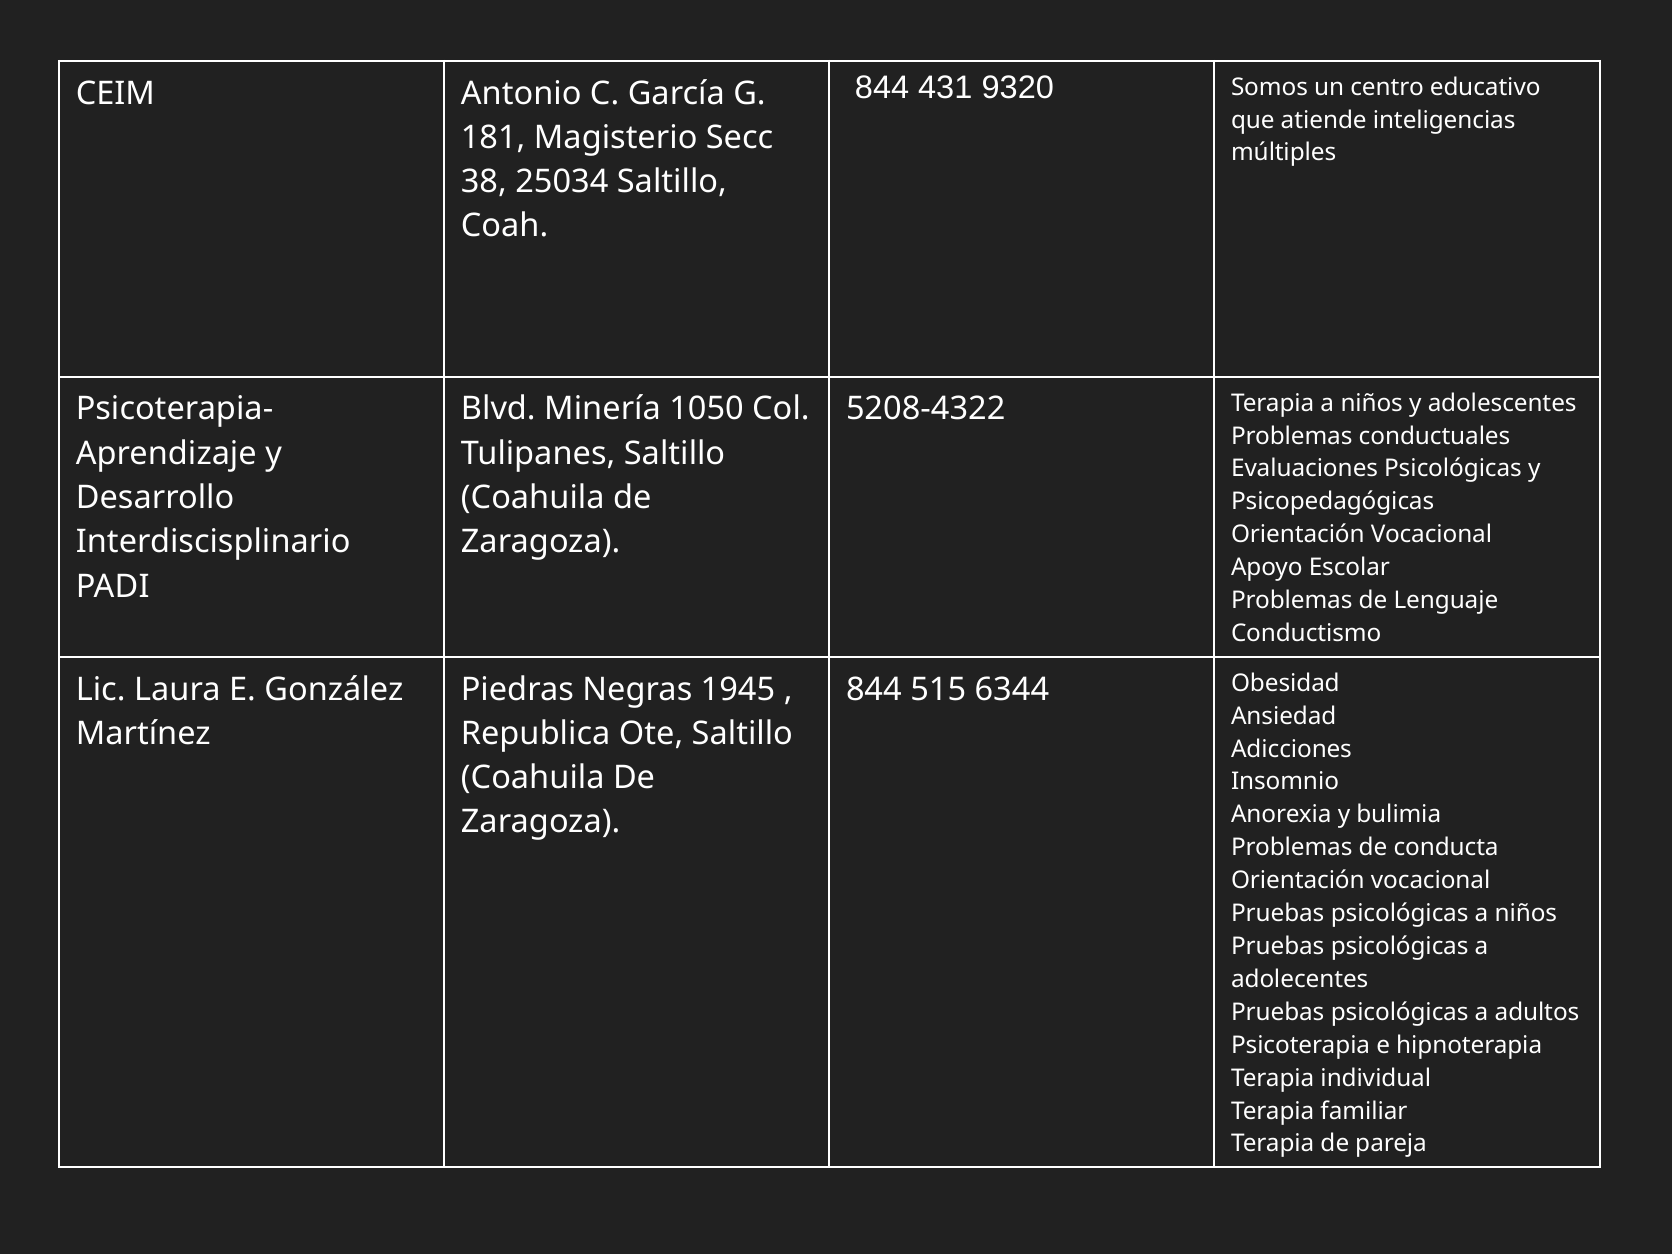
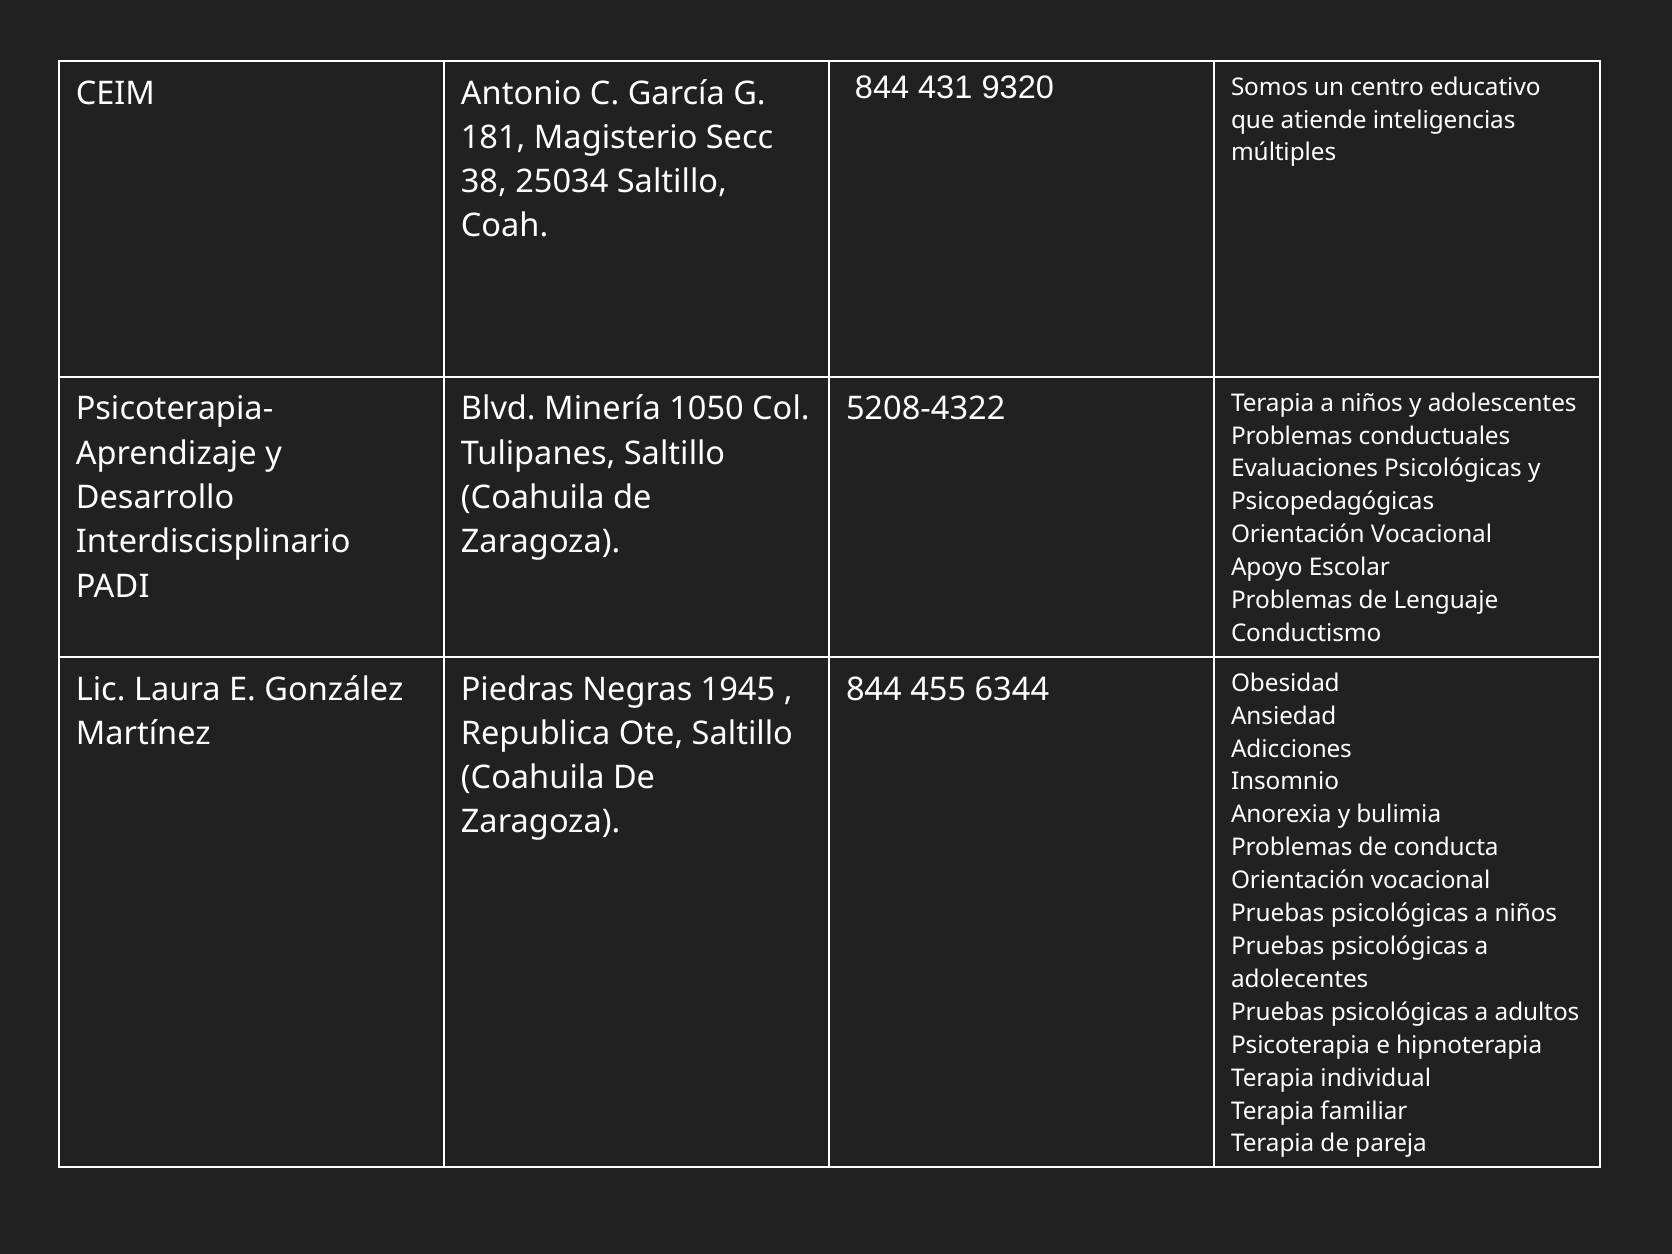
515: 515 -> 455
